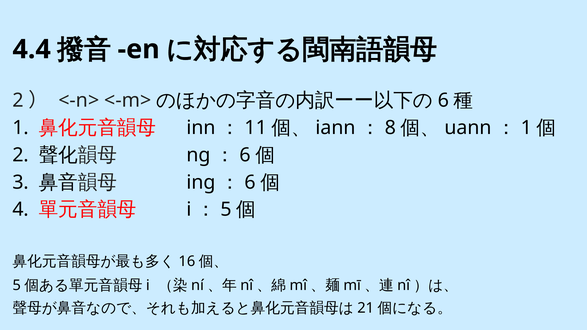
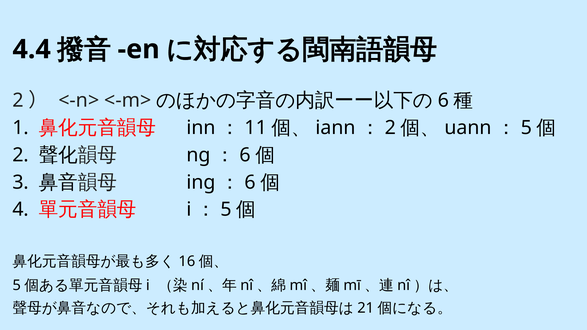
8 at (390, 128): 8 -> 2
1 at (526, 128): 1 -> 5
